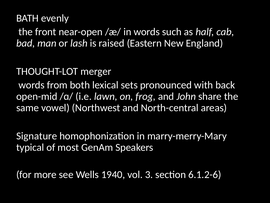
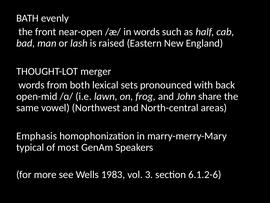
Signature: Signature -> Emphasis
1940: 1940 -> 1983
